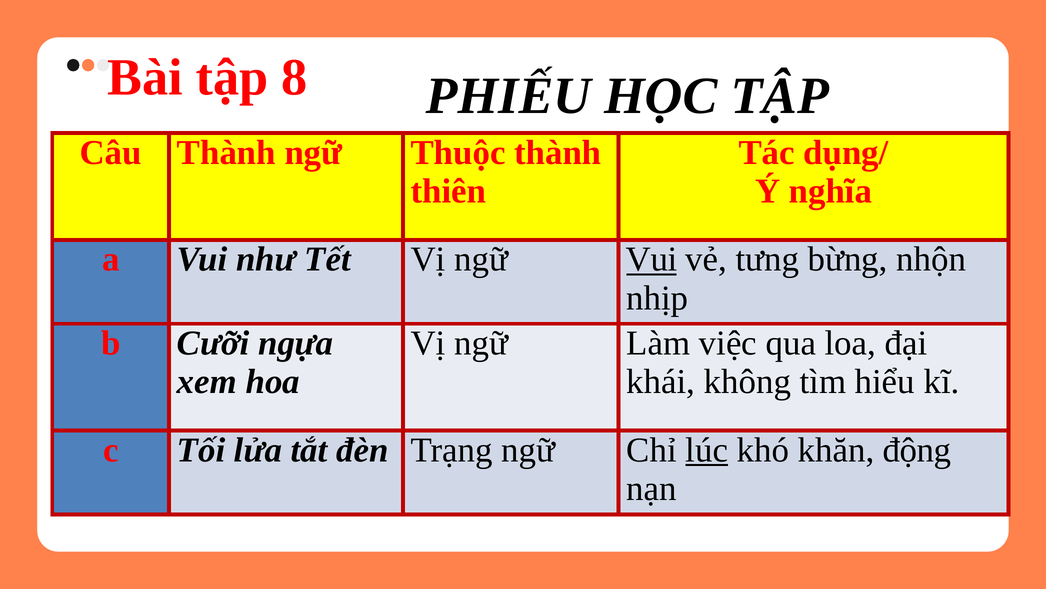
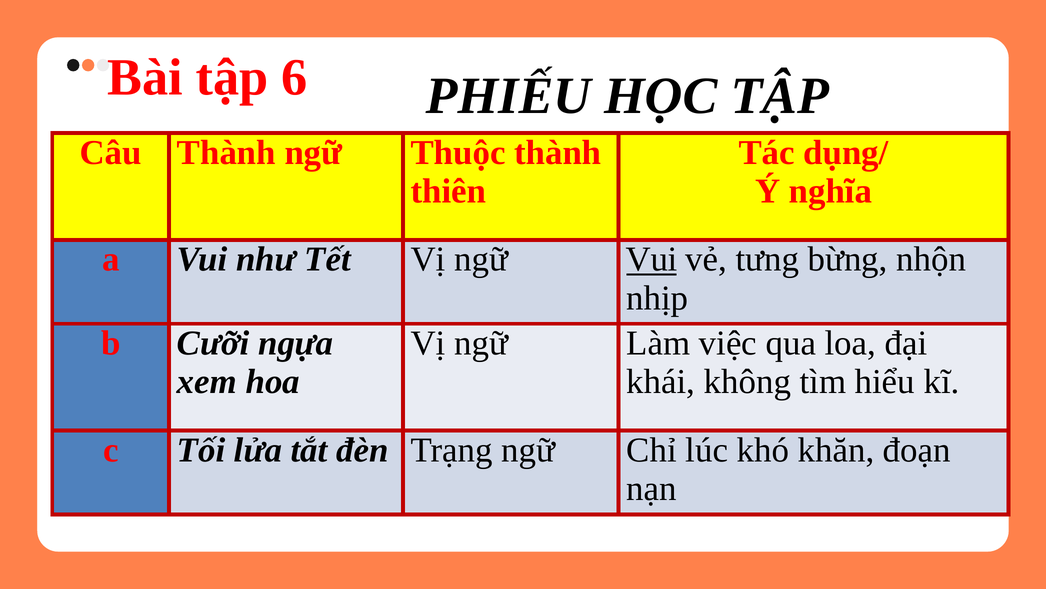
8: 8 -> 6
lúc underline: present -> none
động: động -> đoạn
